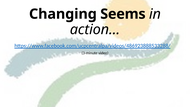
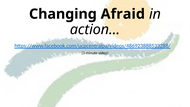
Seems: Seems -> Afraid
